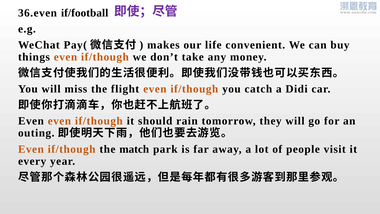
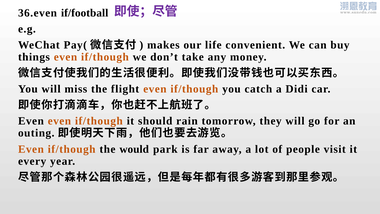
match: match -> would
